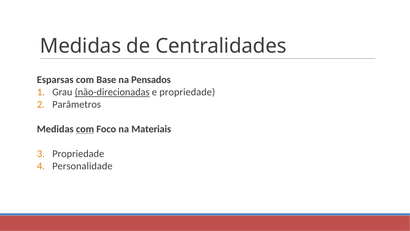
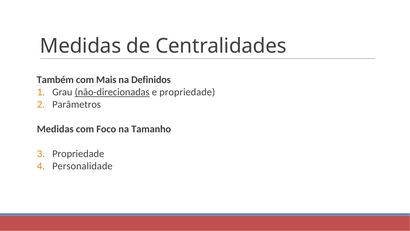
Esparsas: Esparsas -> Também
Base: Base -> Mais
Pensados: Pensados -> Definidos
com at (85, 129) underline: present -> none
Materiais: Materiais -> Tamanho
